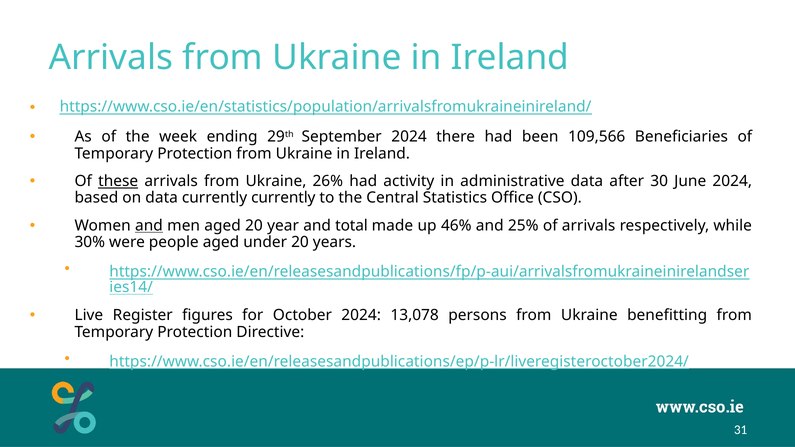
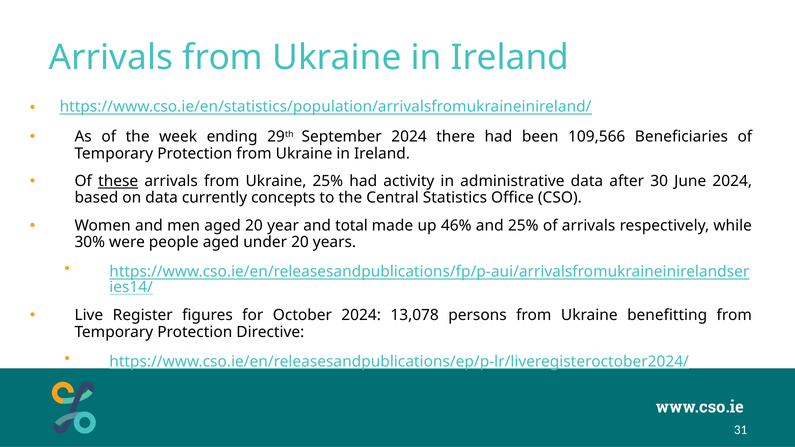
Ukraine 26%: 26% -> 25%
currently currently: currently -> concepts
and at (149, 226) underline: present -> none
